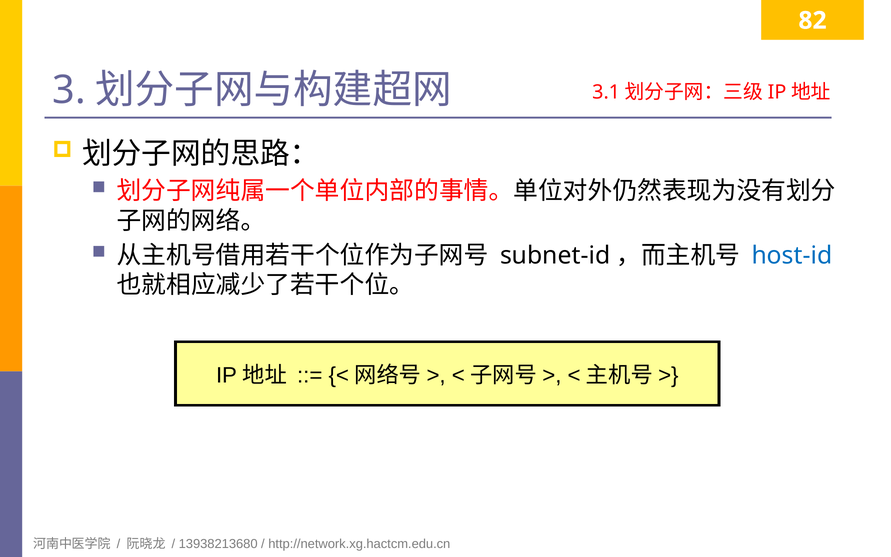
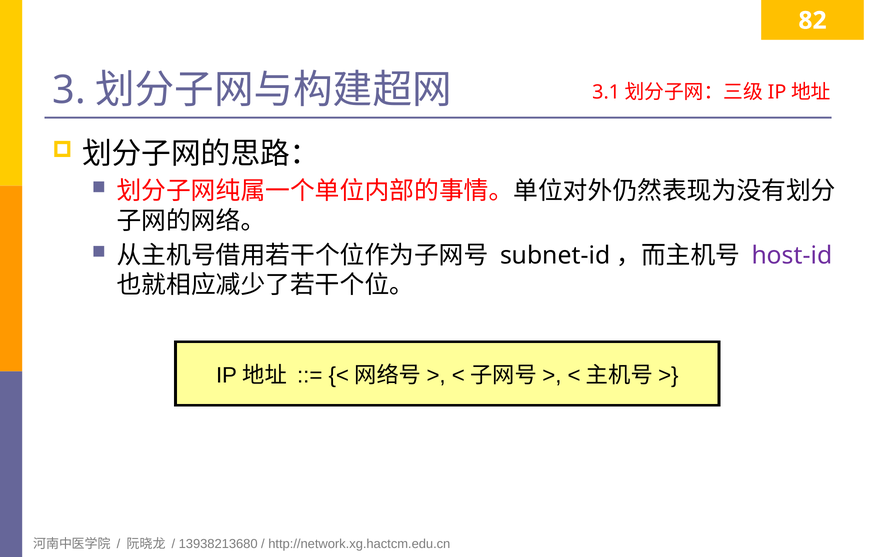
host-id colour: blue -> purple
